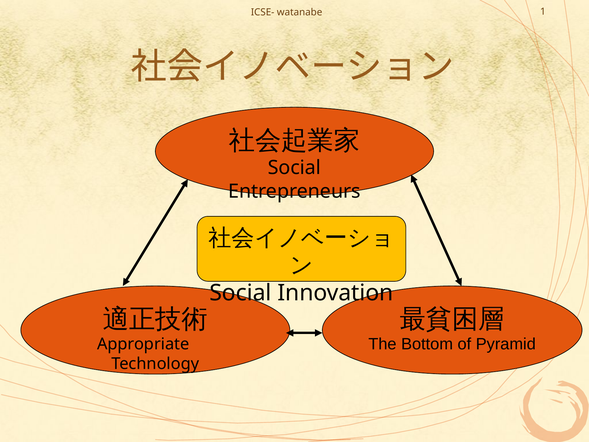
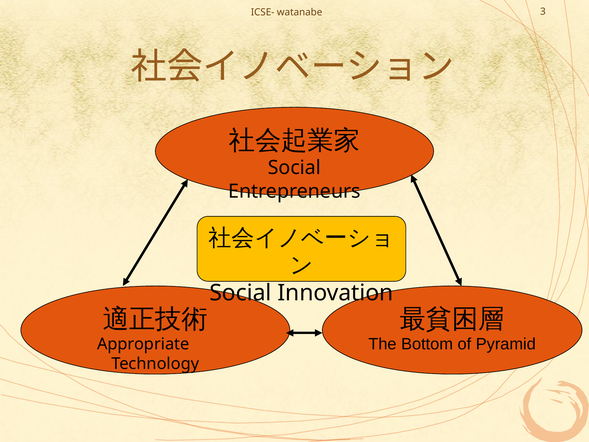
1: 1 -> 3
